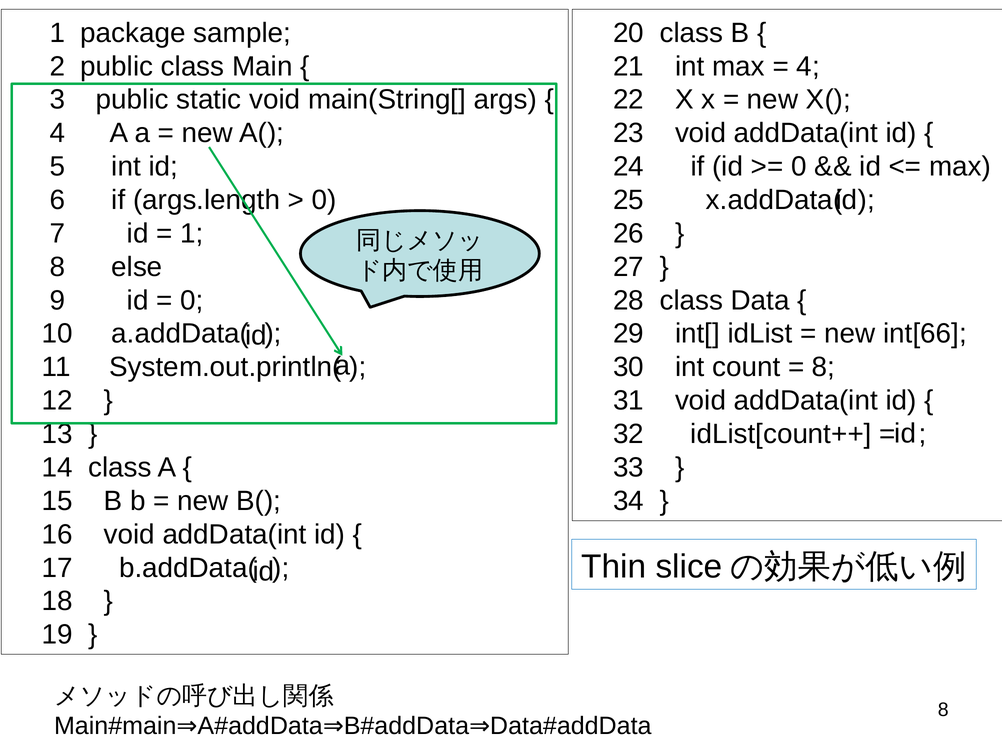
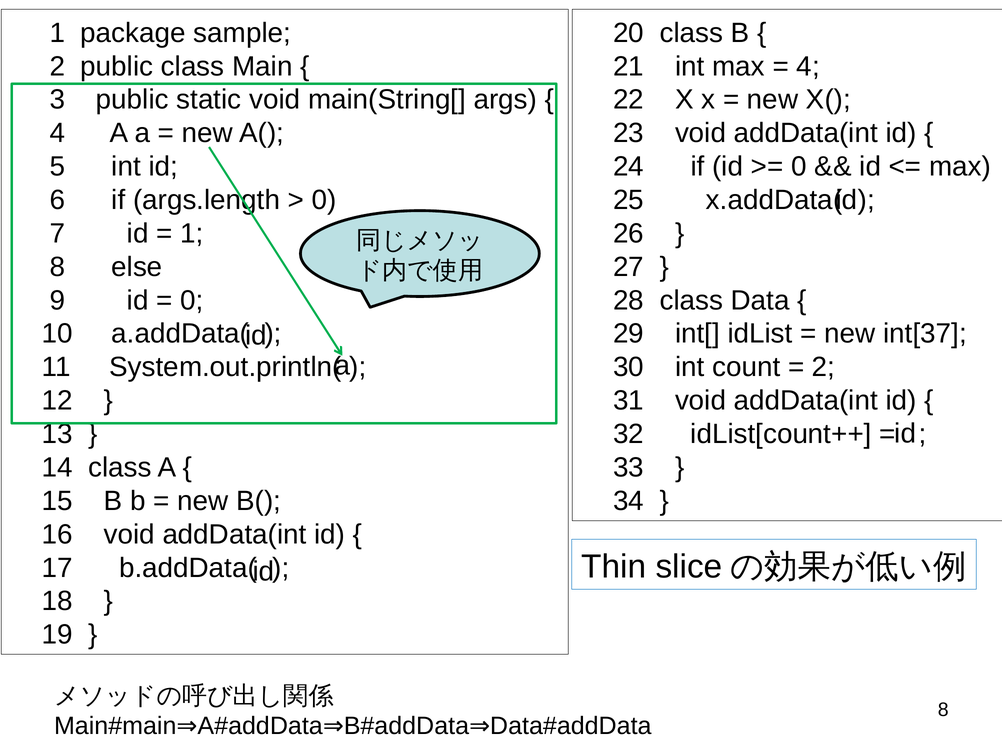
int[66: int[66 -> int[37
8 at (824, 367): 8 -> 2
